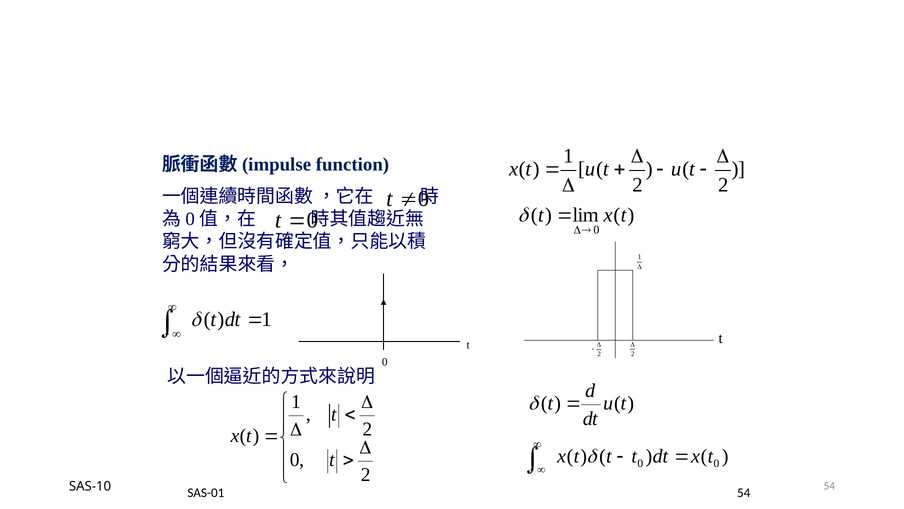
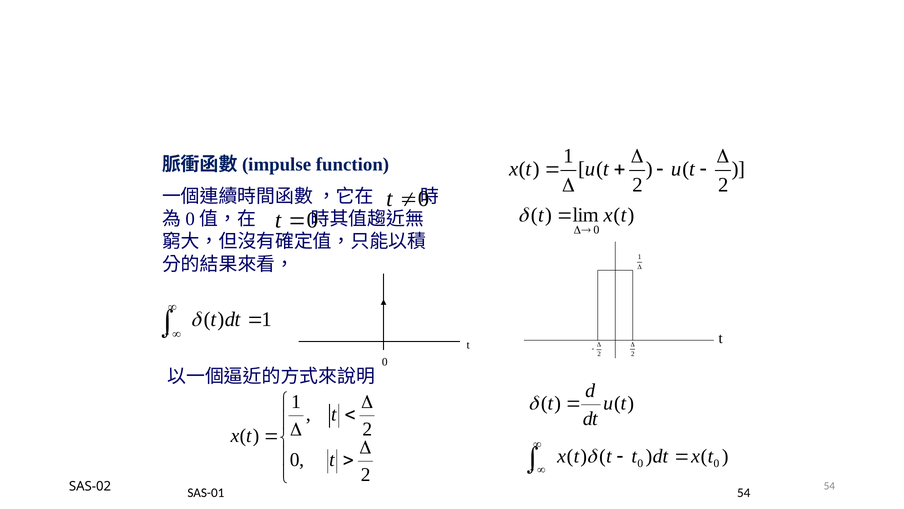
SAS-10: SAS-10 -> SAS-02
